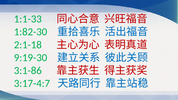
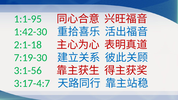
1:1-33: 1:1-33 -> 1:1-95
1:82-30: 1:82-30 -> 1:42-30
9:19-30: 9:19-30 -> 7:19-30
3:1-86: 3:1-86 -> 3:1-56
